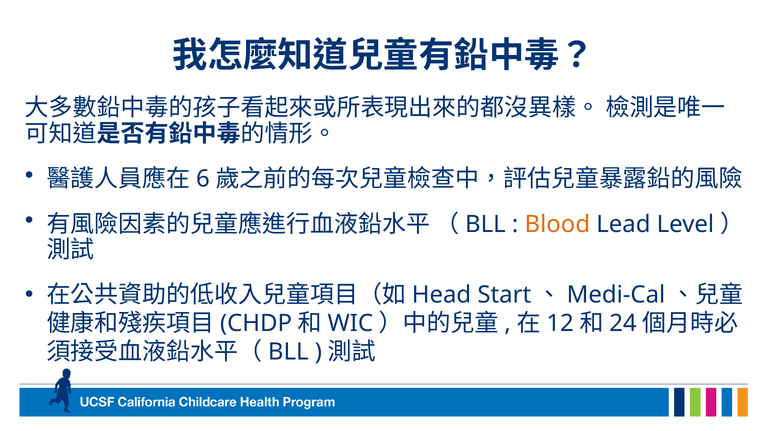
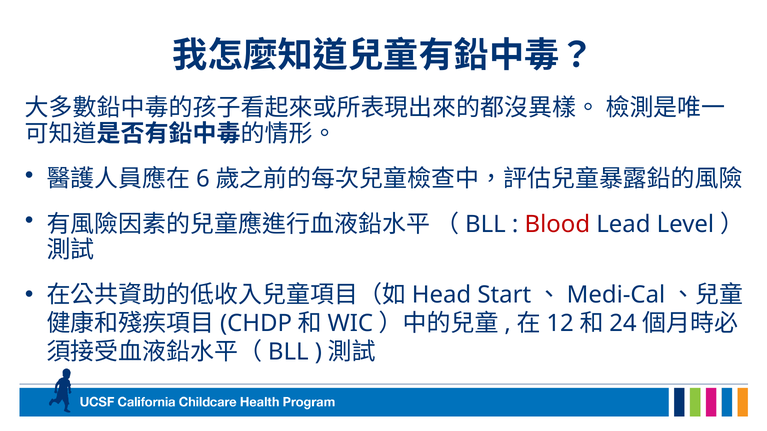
Blood colour: orange -> red
